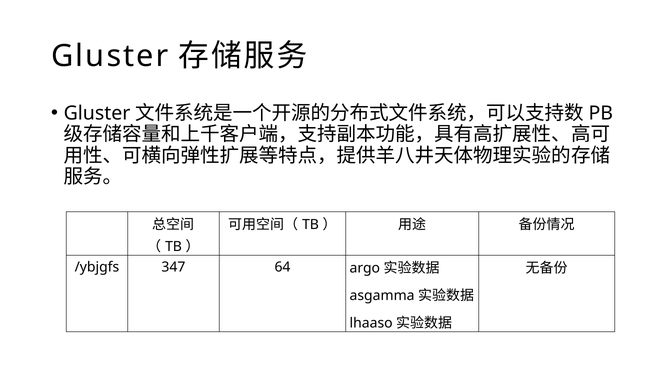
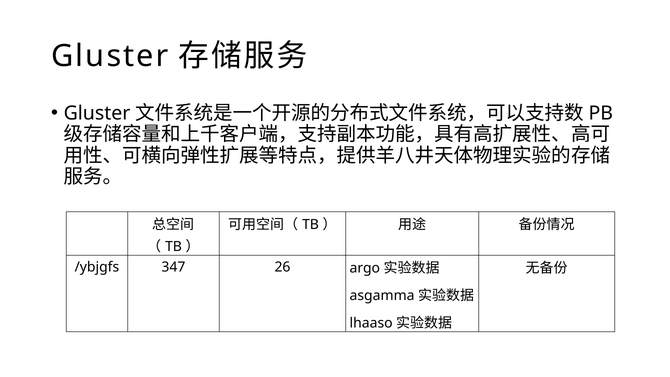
64: 64 -> 26
